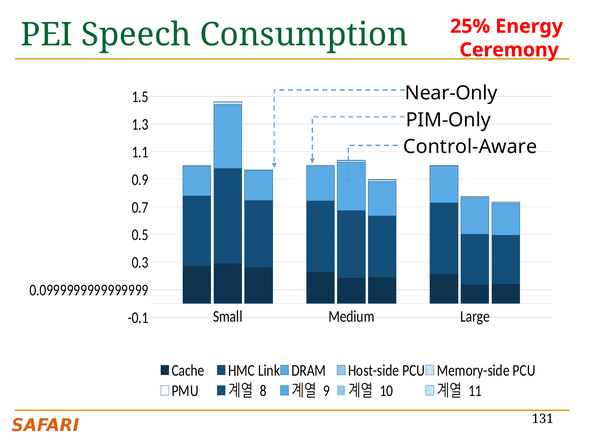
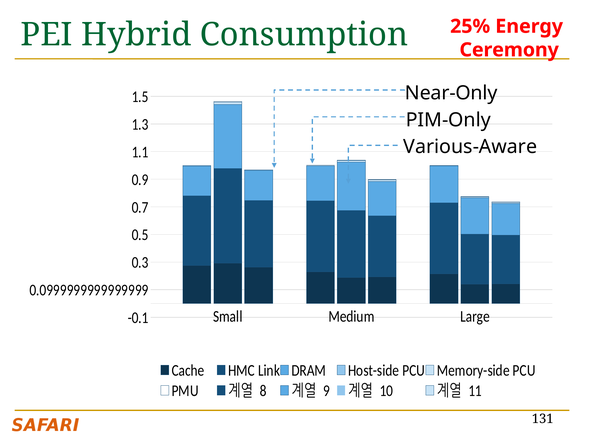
Speech: Speech -> Hybrid
Control-Aware: Control-Aware -> Various-Aware
